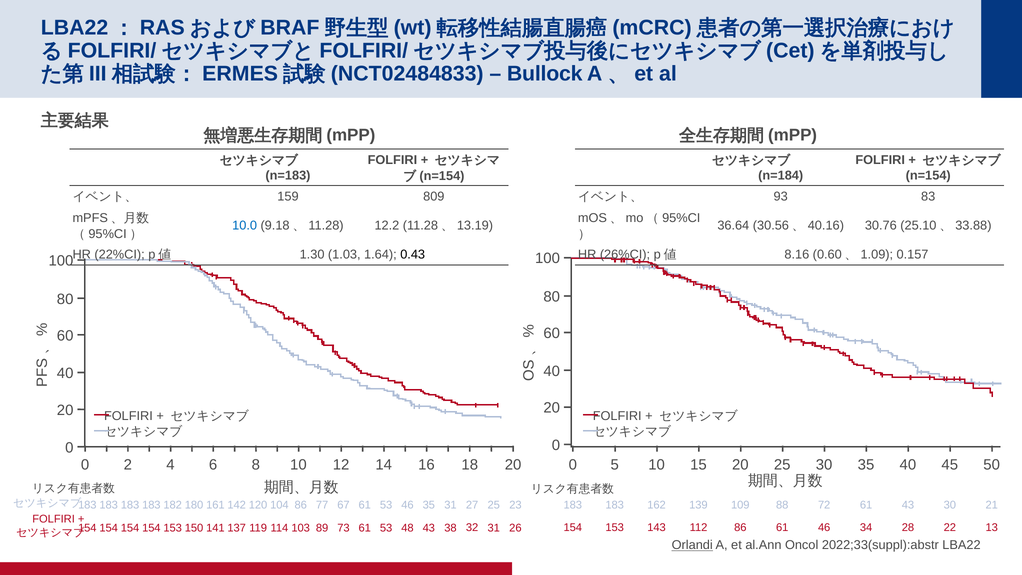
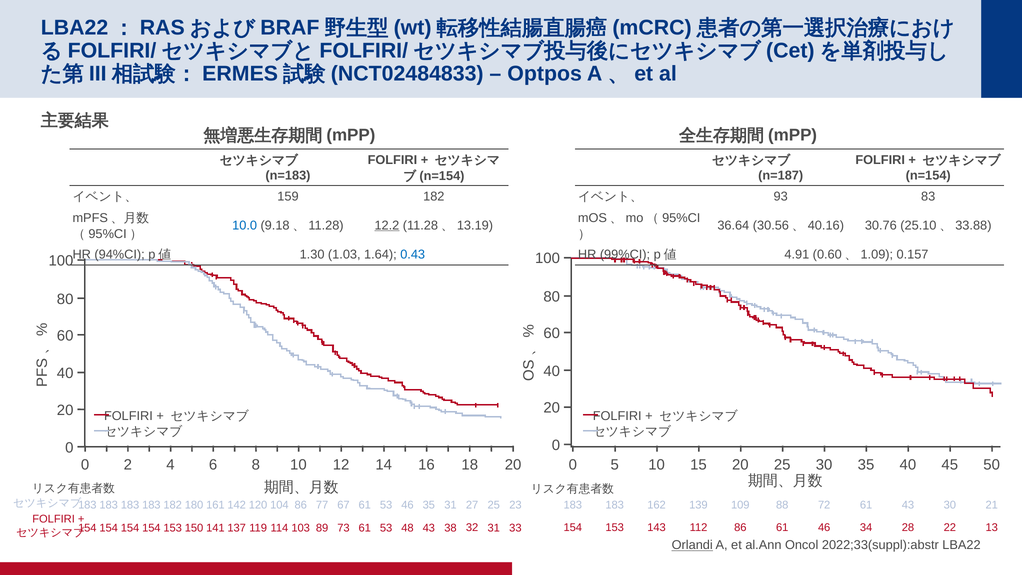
Bullock: Bullock -> Optpos
n=184: n=184 -> n=187
159 809: 809 -> 182
12.2 underline: none -> present
22%CI: 22%CI -> 94%CI
0.43 colour: black -> blue
26%CI: 26%CI -> 99%CI
8.16: 8.16 -> 4.91
26: 26 -> 33
